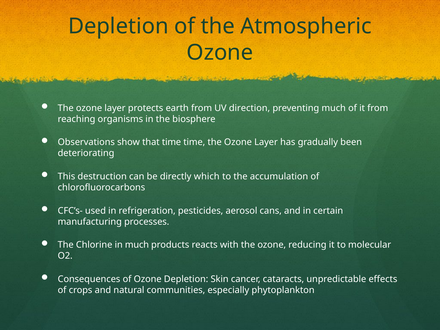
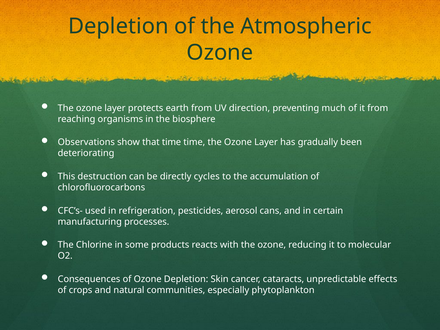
which: which -> cycles
in much: much -> some
